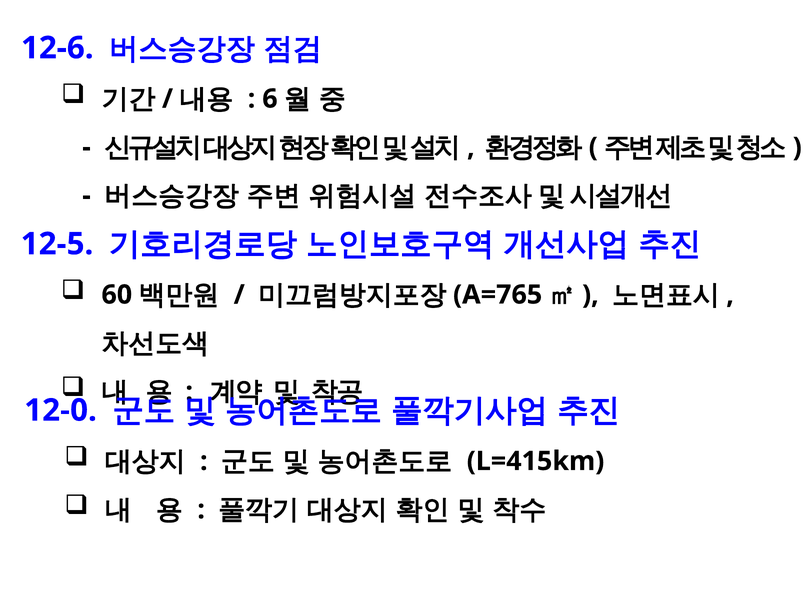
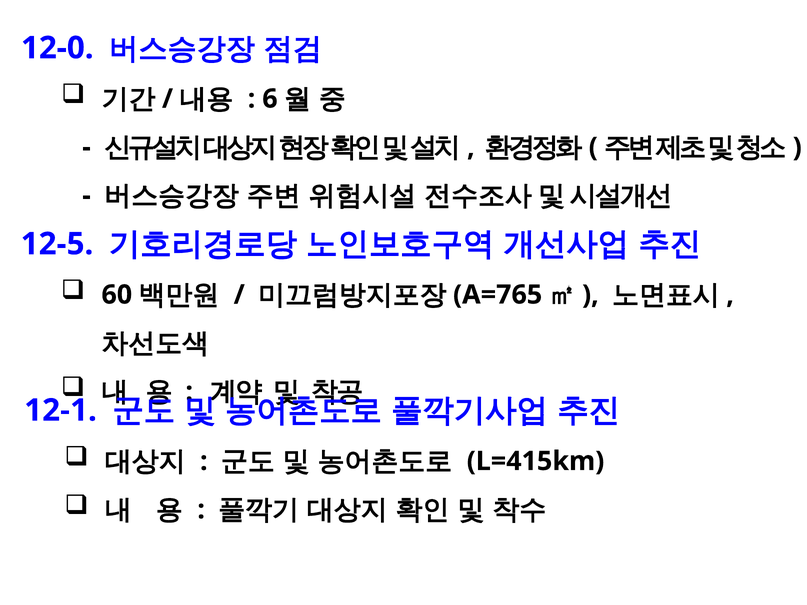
12-6: 12-6 -> 12-0
12-0: 12-0 -> 12-1
